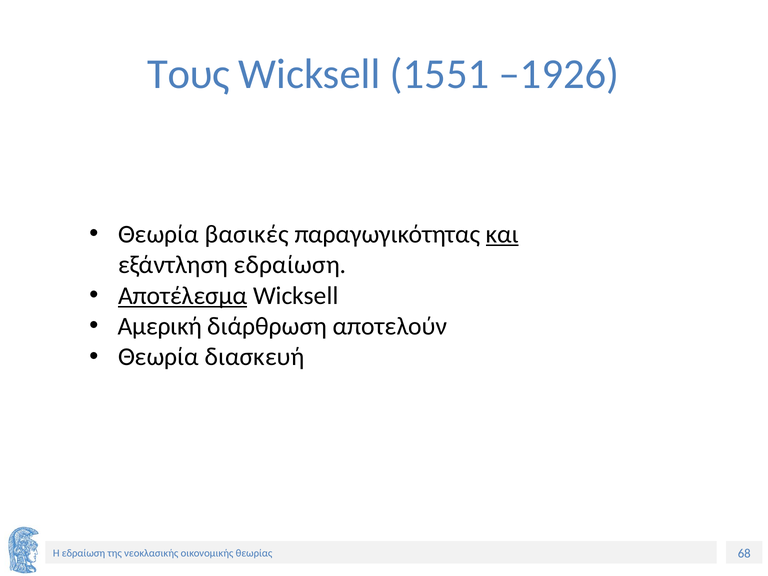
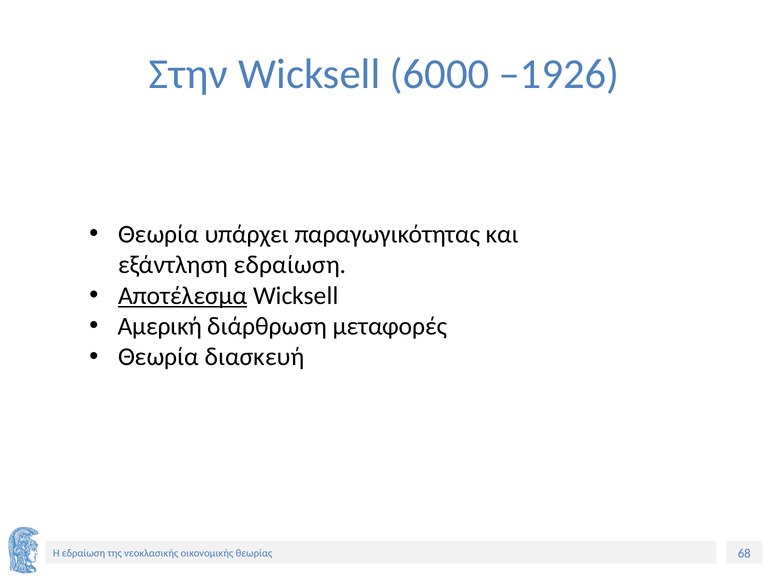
Τους: Τους -> Στην
1551: 1551 -> 6000
βασικές: βασικές -> υπάρχει
και underline: present -> none
αποτελούν: αποτελούν -> μεταφορές
